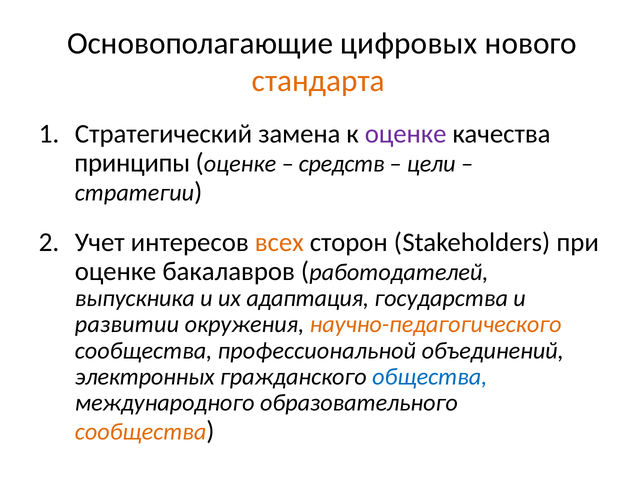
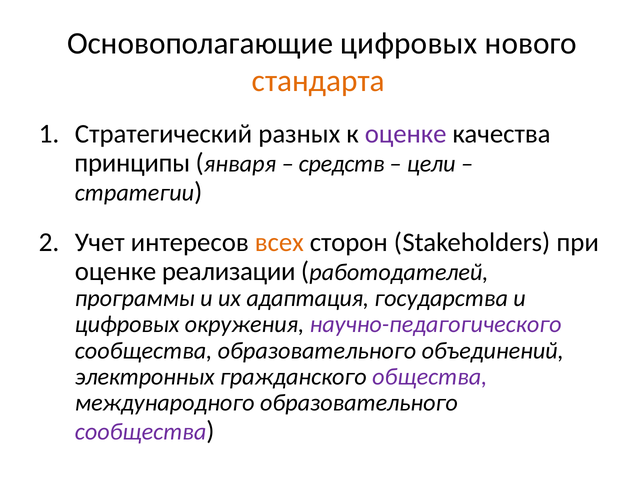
замена: замена -> разных
оценке at (240, 164): оценке -> января
бакалавров: бакалавров -> реализации
выпускника: выпускника -> программы
развитии at (127, 324): развитии -> цифровых
научно-педагогического colour: orange -> purple
сообщества профессиональной: профессиональной -> образовательного
общества colour: blue -> purple
сообщества at (141, 432) colour: orange -> purple
